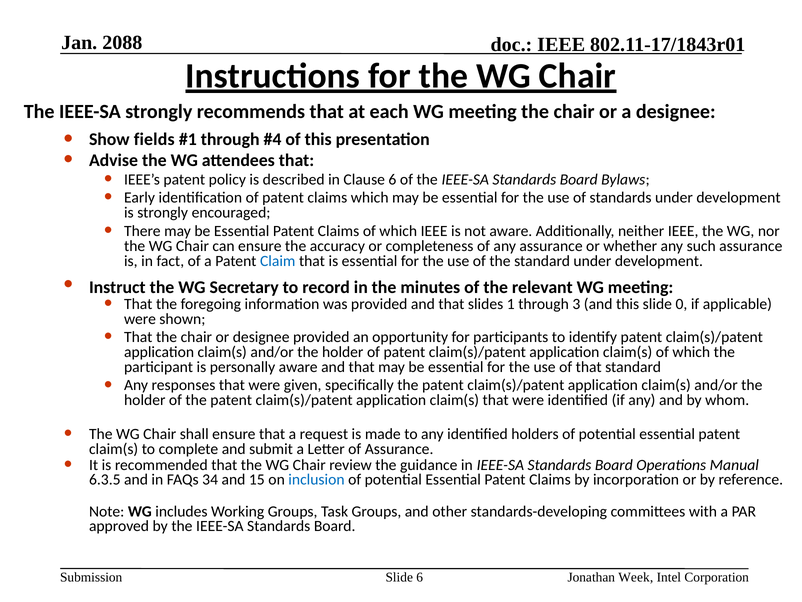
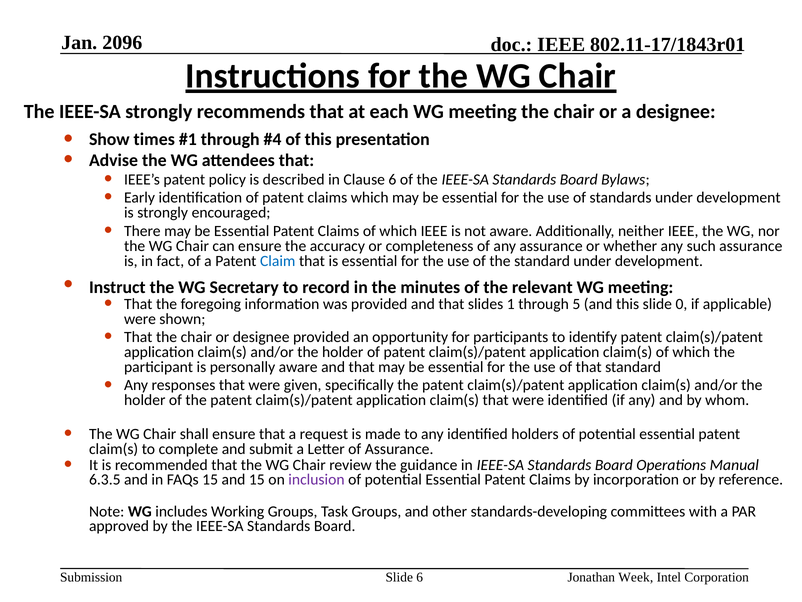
2088: 2088 -> 2096
fields: fields -> times
3: 3 -> 5
FAQs 34: 34 -> 15
inclusion colour: blue -> purple
